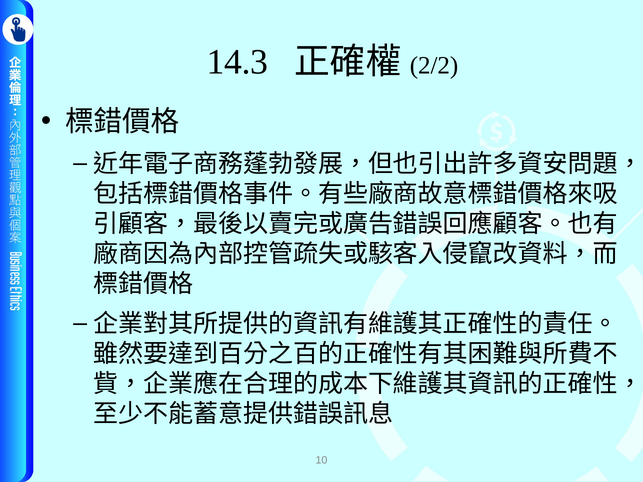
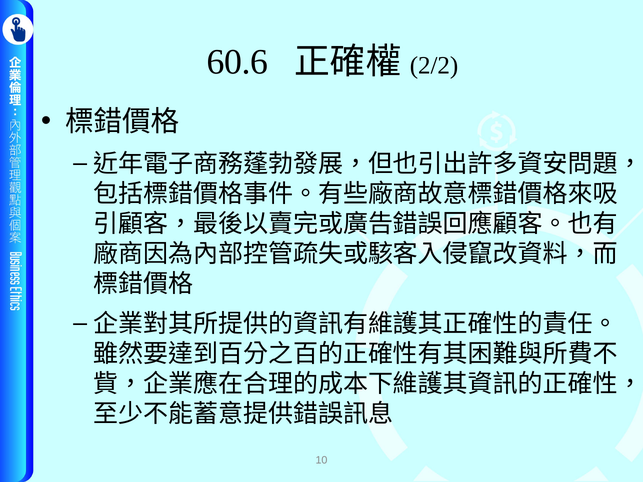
14.3: 14.3 -> 60.6
